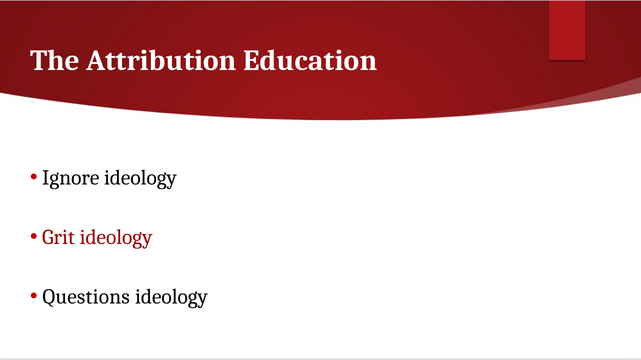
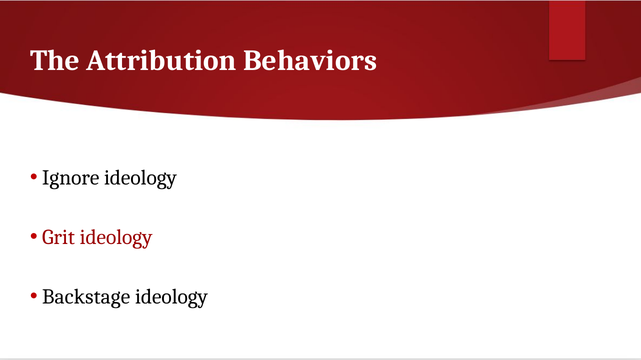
Education: Education -> Behaviors
Questions: Questions -> Backstage
